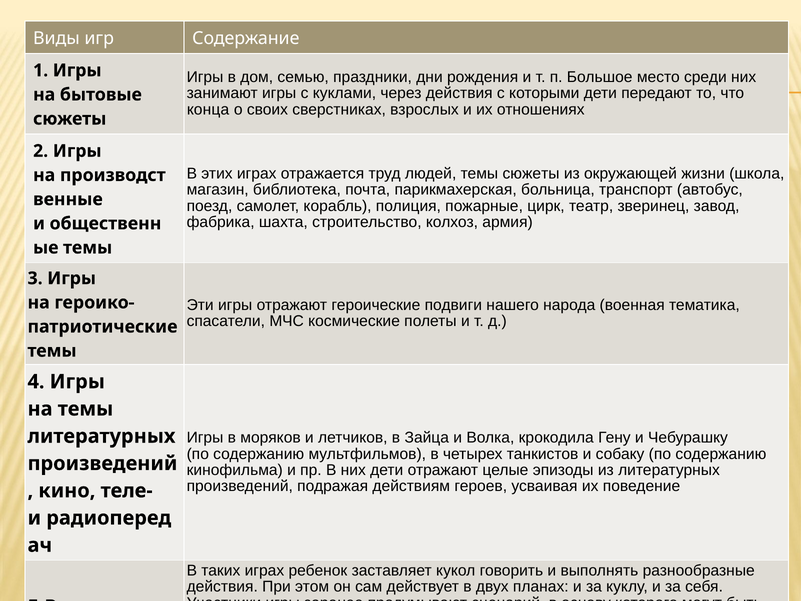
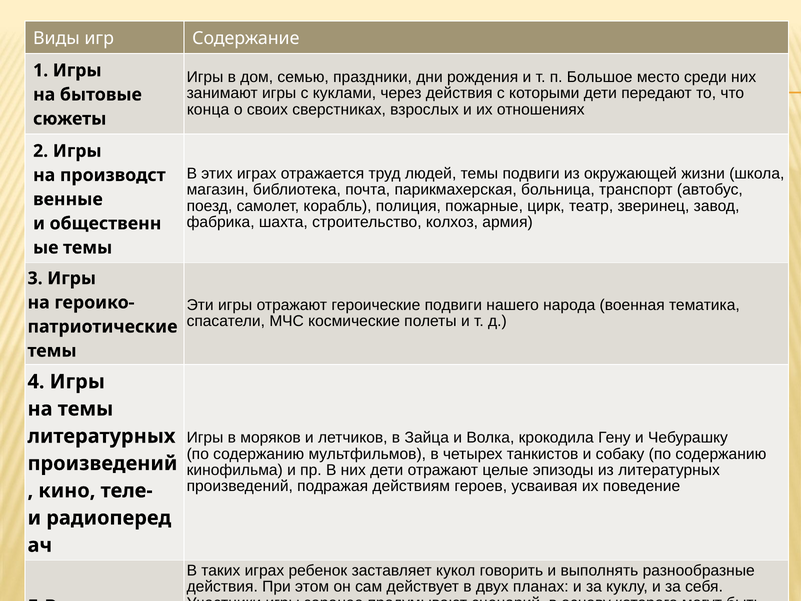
темы сюжеты: сюжеты -> подвиги
